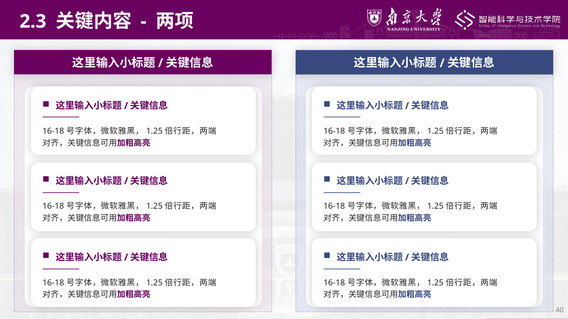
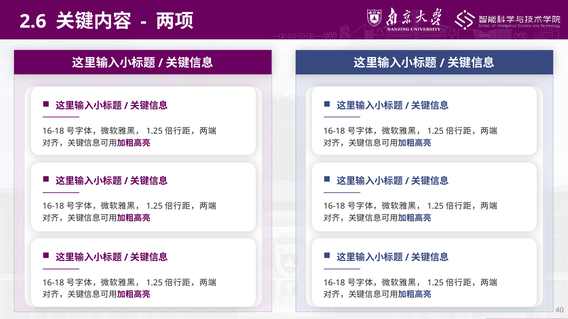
2.3: 2.3 -> 2.6
